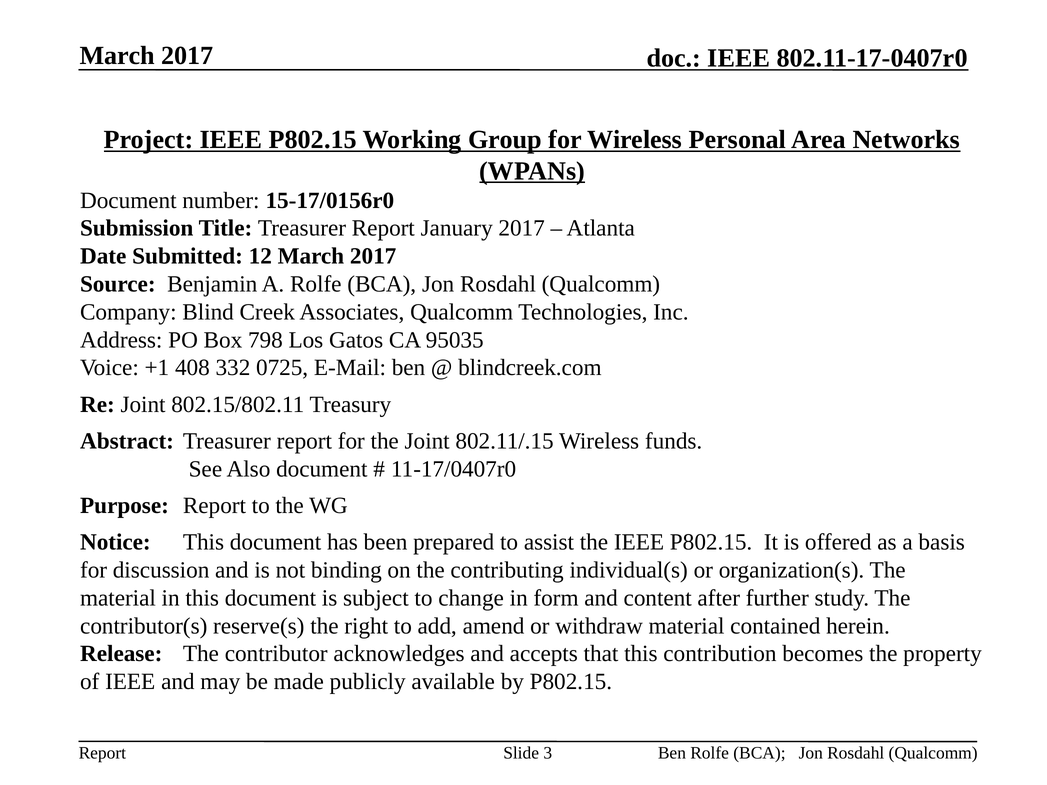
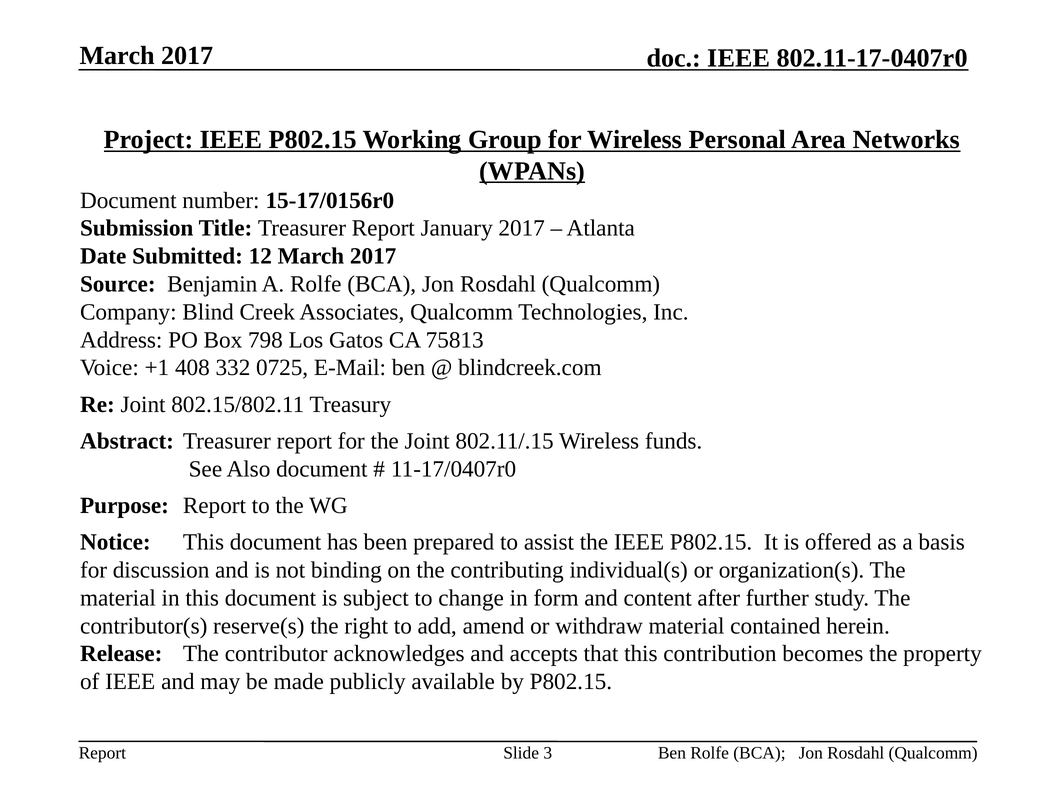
95035: 95035 -> 75813
